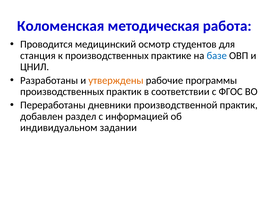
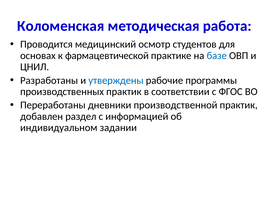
станция: станция -> основах
к производственных: производственных -> фармацевтической
утверждены colour: orange -> blue
